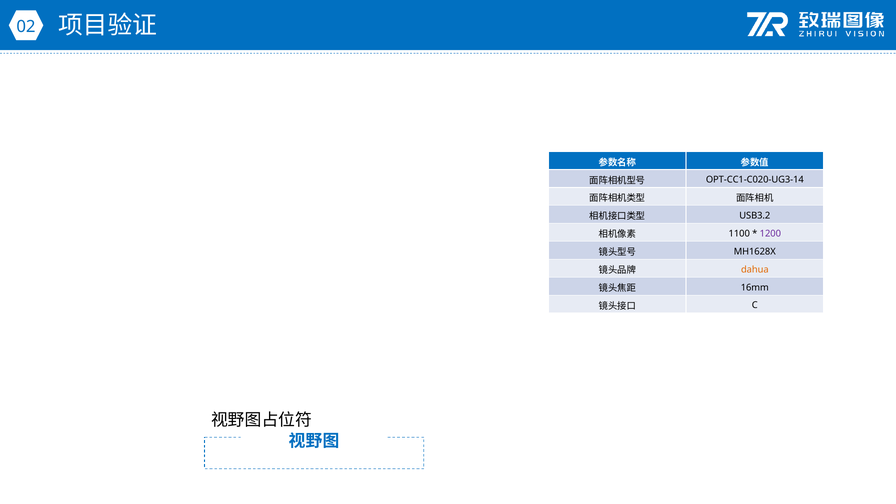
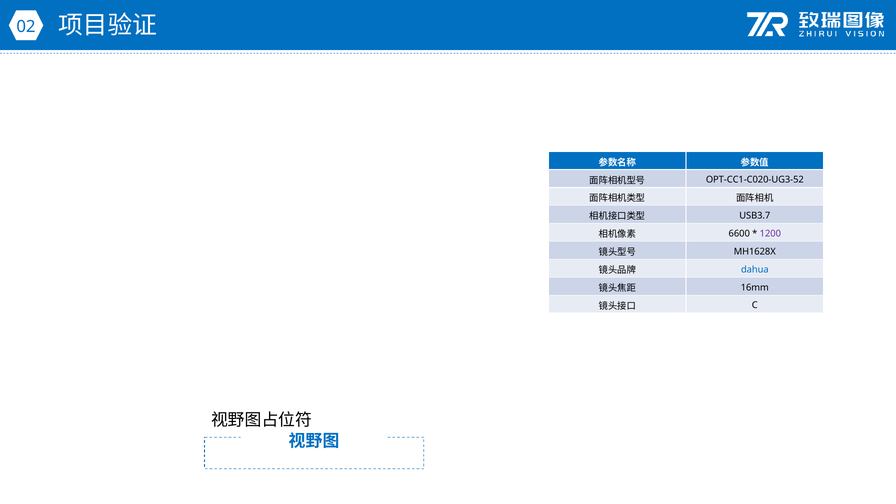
OPT-CC1-C020-UG3-14: OPT-CC1-C020-UG3-14 -> OPT-CC1-C020-UG3-52
USB3.2: USB3.2 -> USB3.7
1100: 1100 -> 6600
dahua colour: orange -> blue
